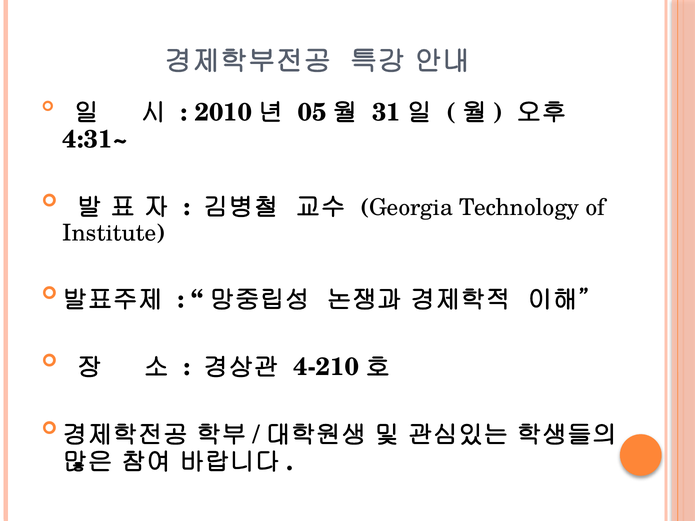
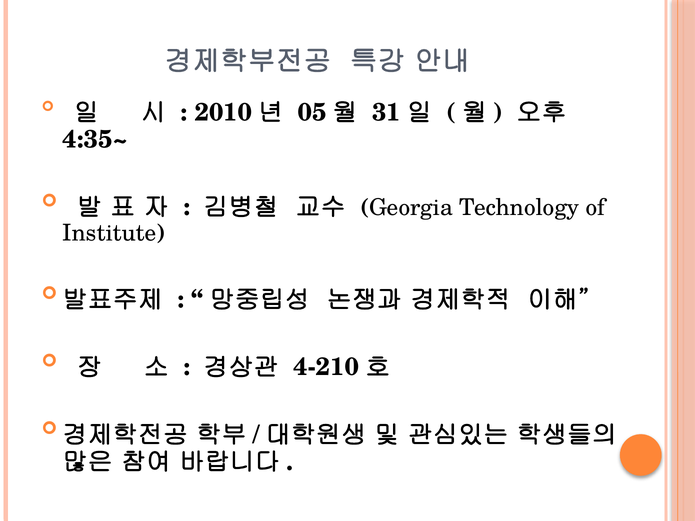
4:31~: 4:31~ -> 4:35~
